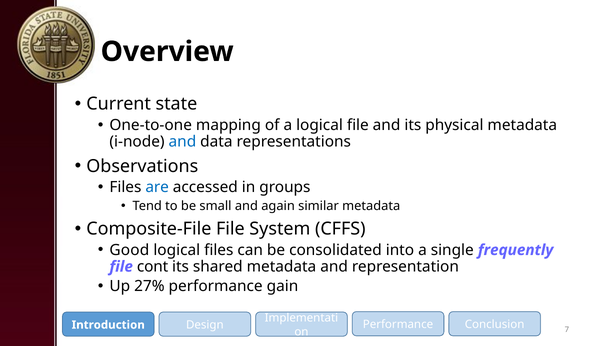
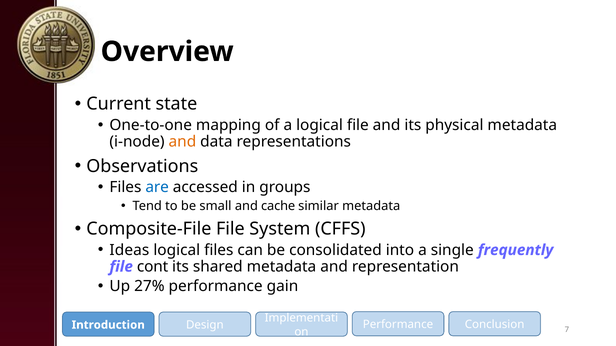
and at (182, 142) colour: blue -> orange
again: again -> cache
Good: Good -> Ideas
